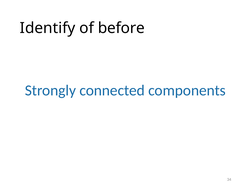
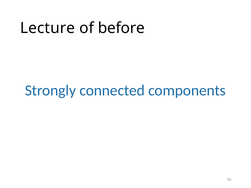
Identify: Identify -> Lecture
